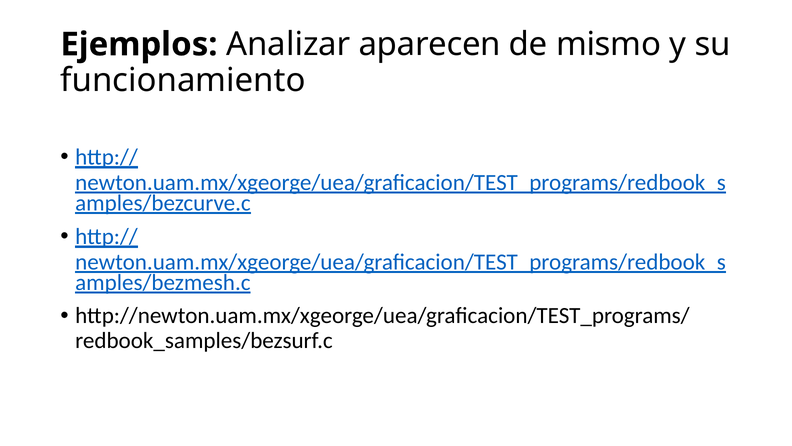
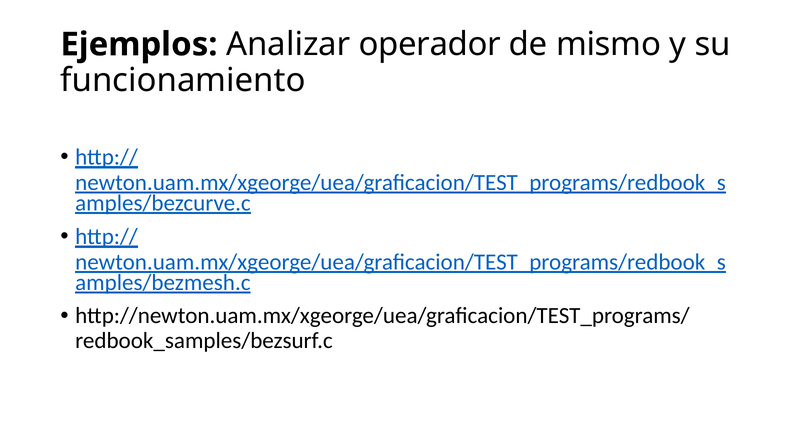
aparecen: aparecen -> operador
